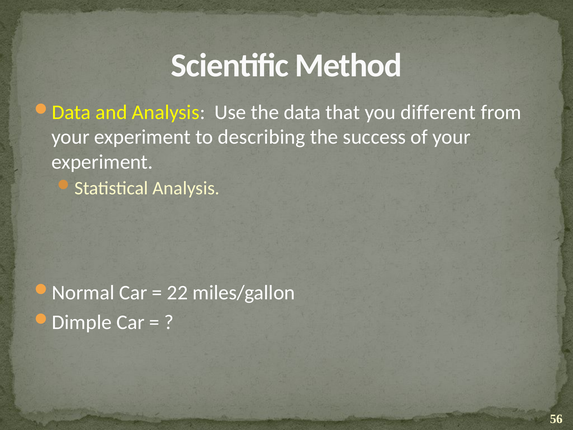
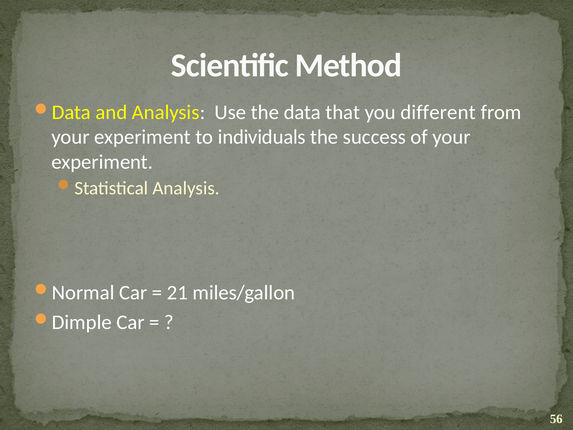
describing: describing -> individuals
22: 22 -> 21
